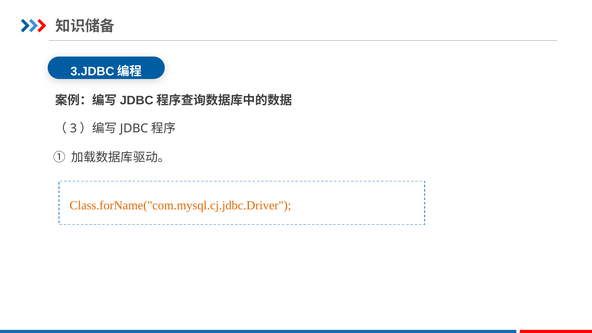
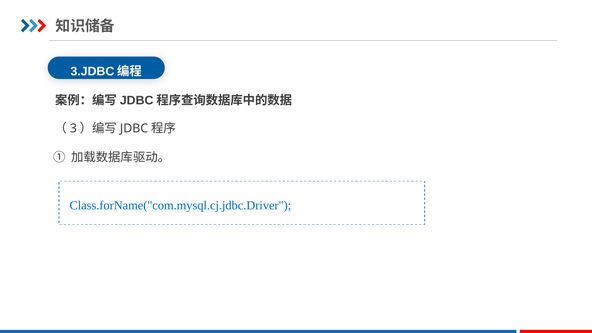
Class.forName("com.mysql.cj.jdbc.Driver colour: orange -> blue
